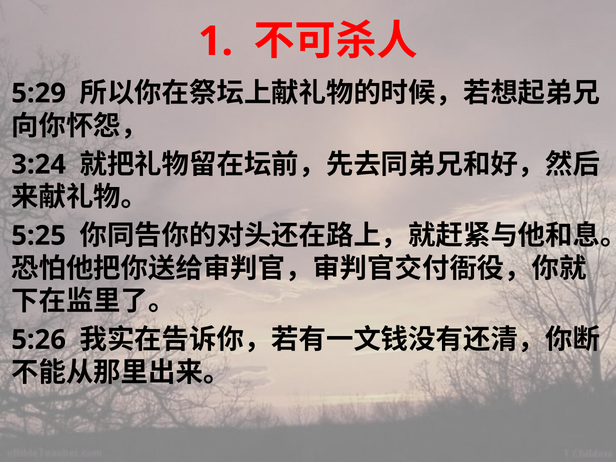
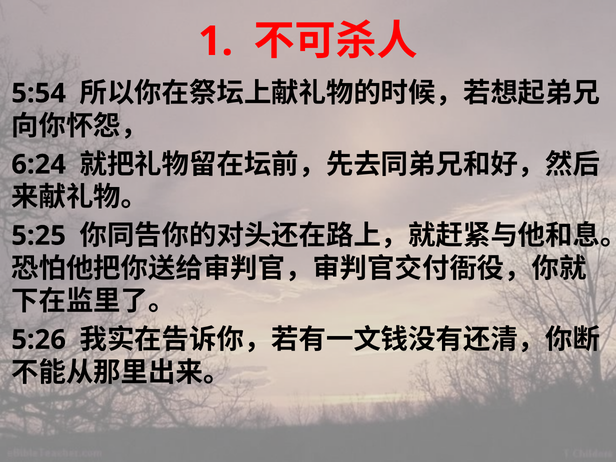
5:29: 5:29 -> 5:54
3:24: 3:24 -> 6:24
